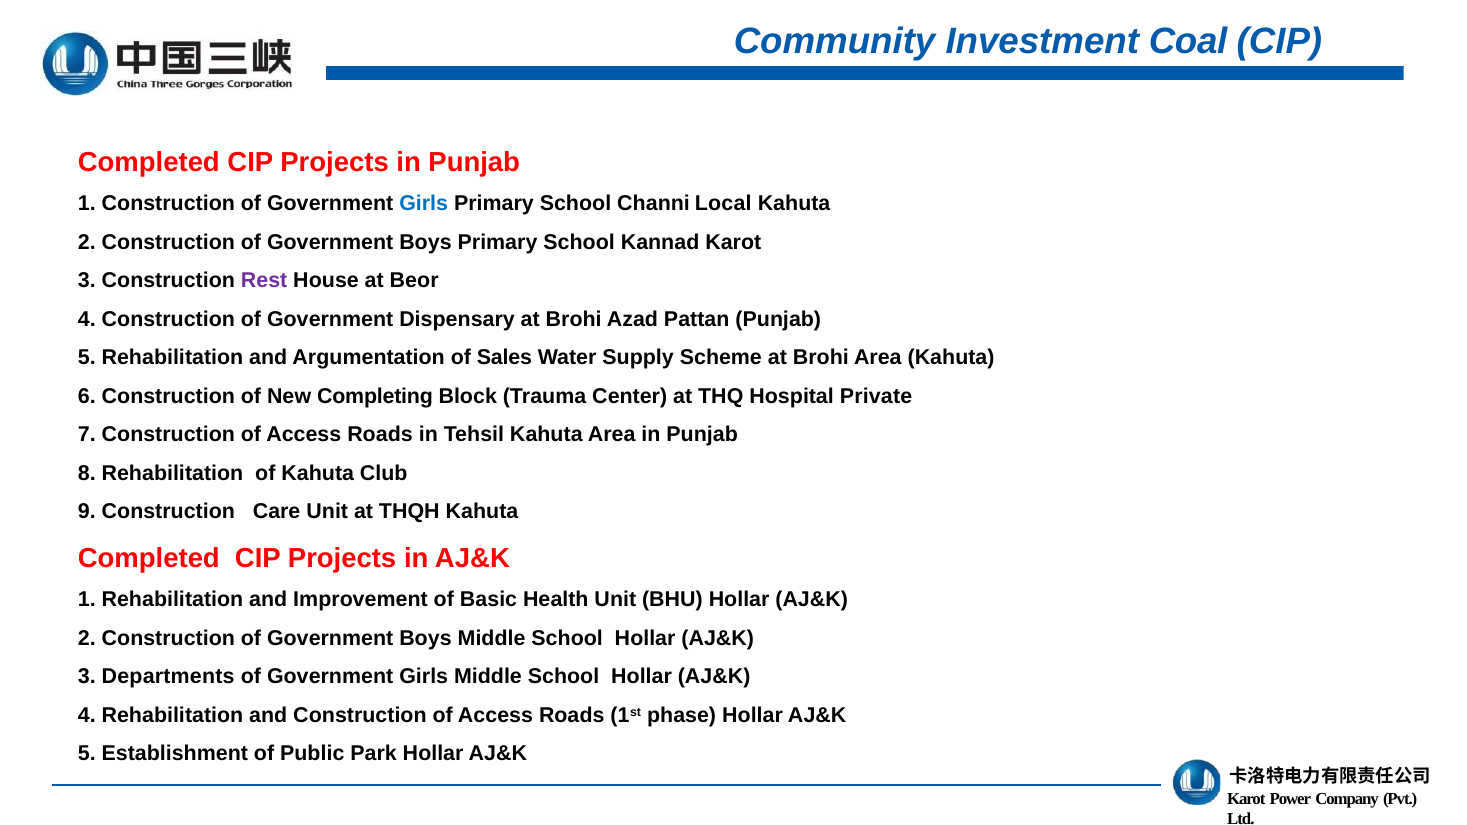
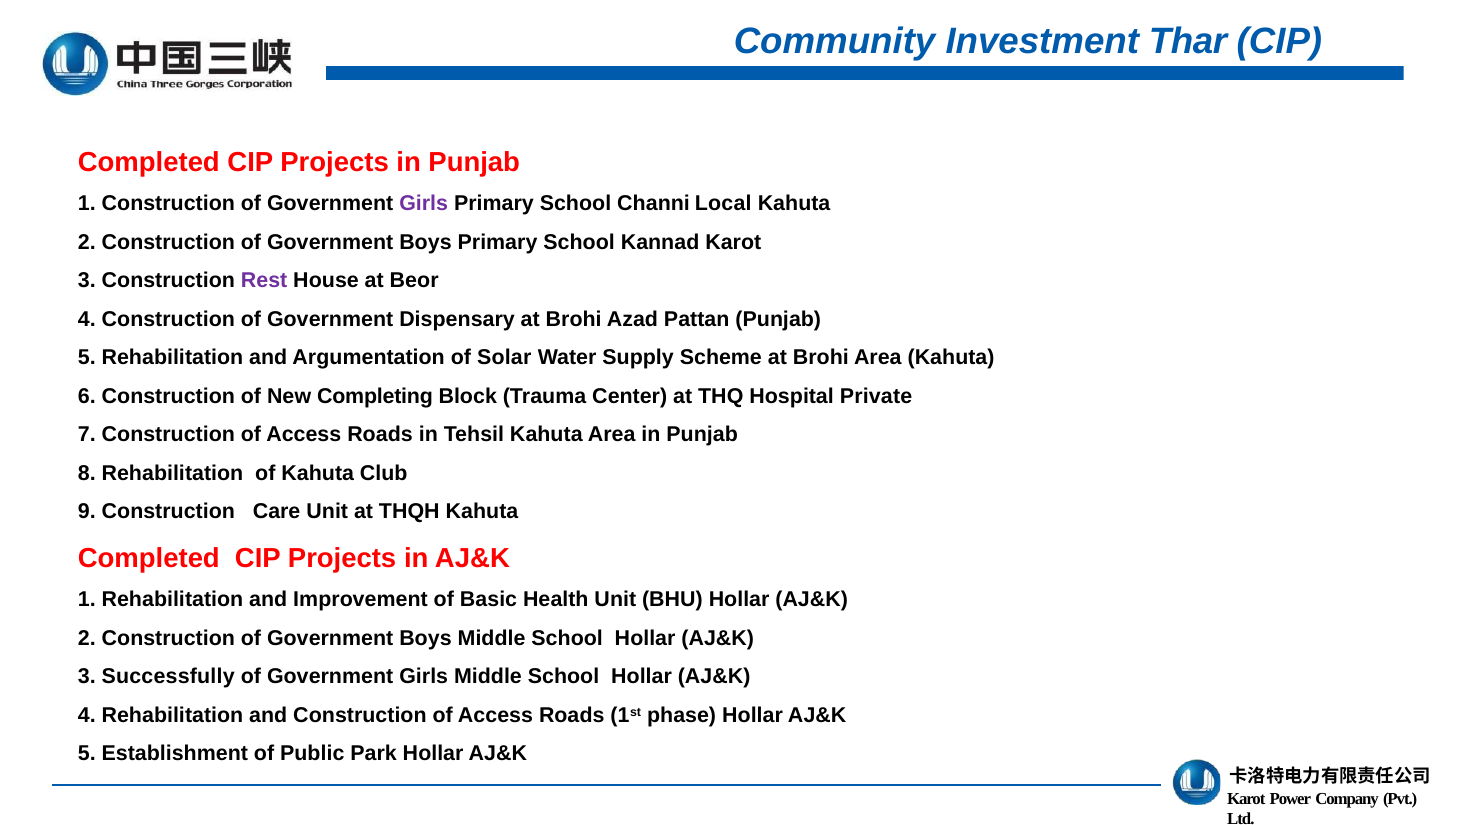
Coal: Coal -> Thar
Girls at (424, 204) colour: blue -> purple
Sales: Sales -> Solar
Departments: Departments -> Successfully
